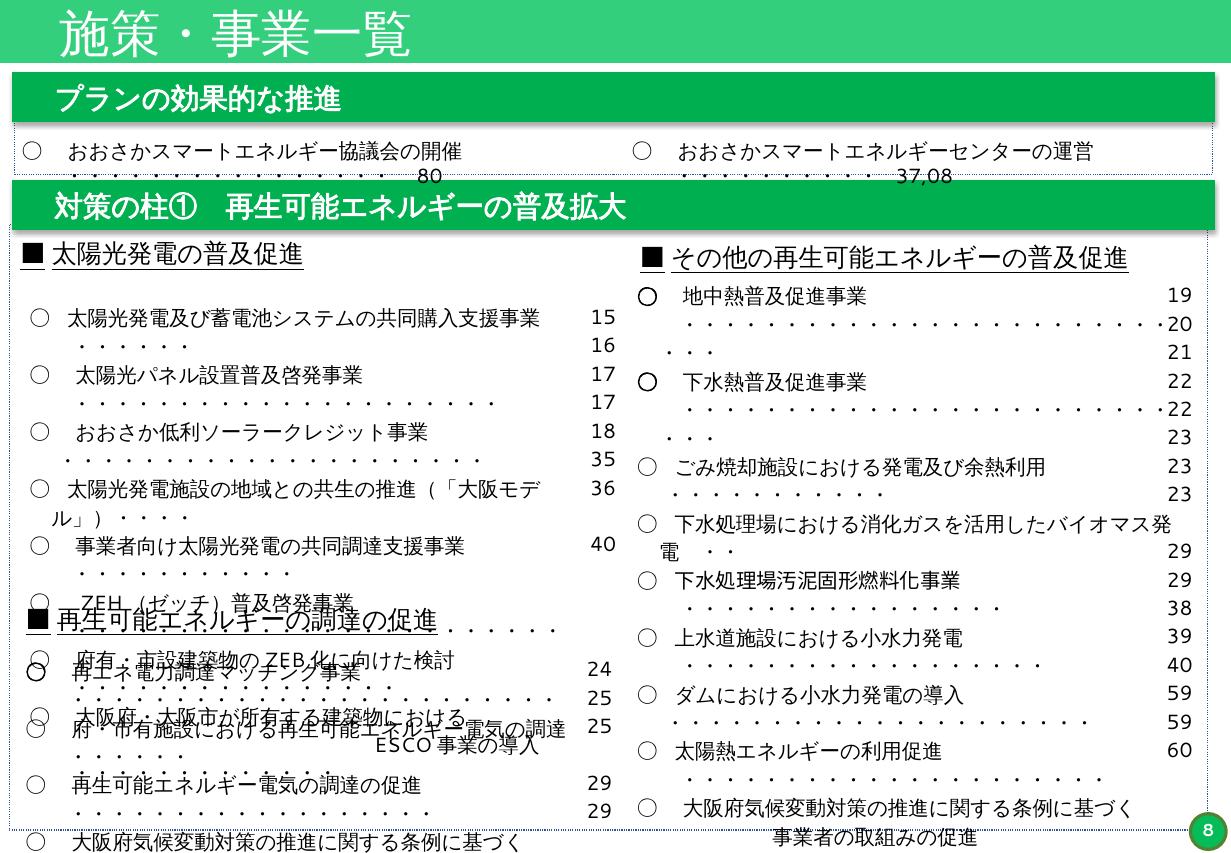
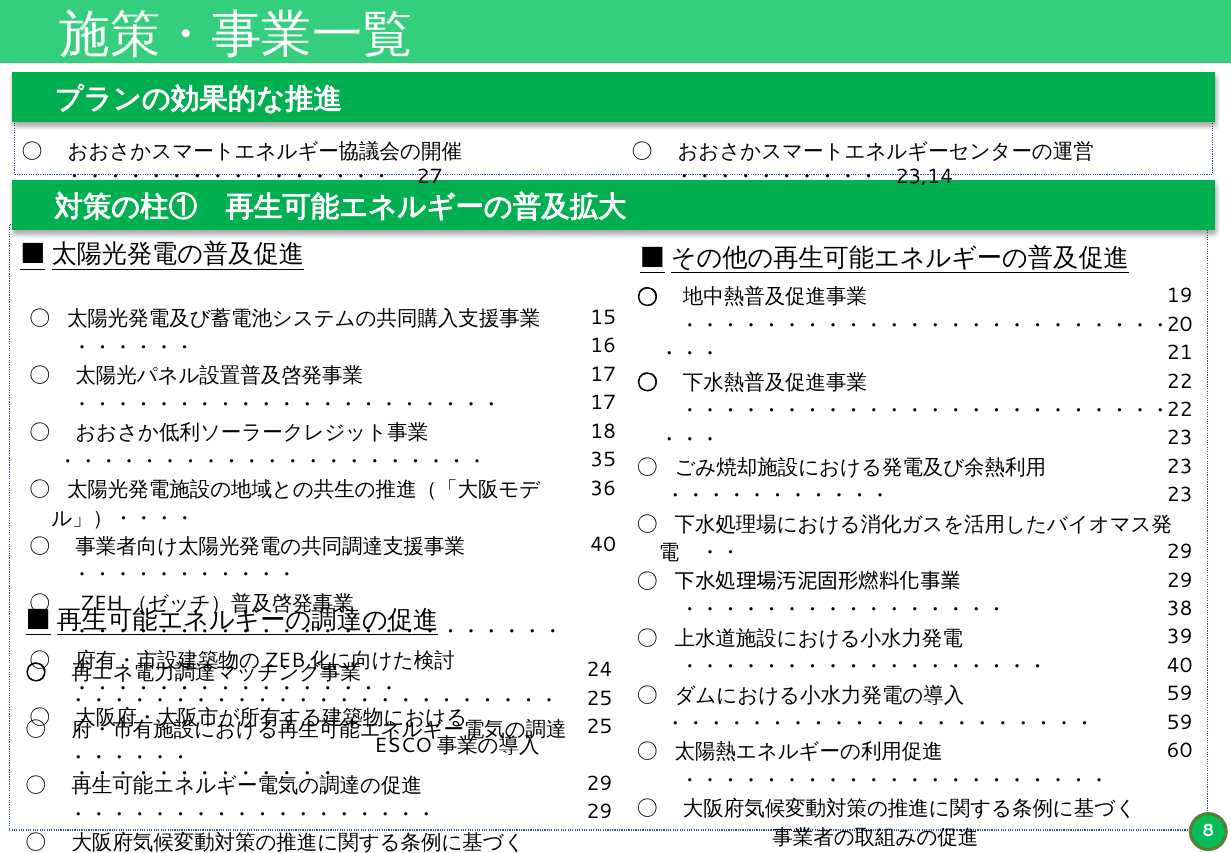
80: 80 -> 27
37,08: 37,08 -> 23,14
